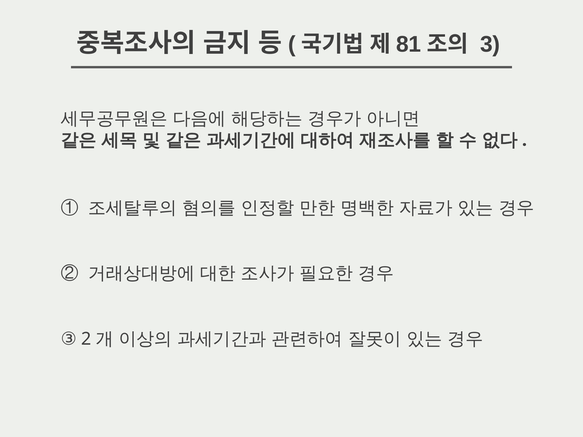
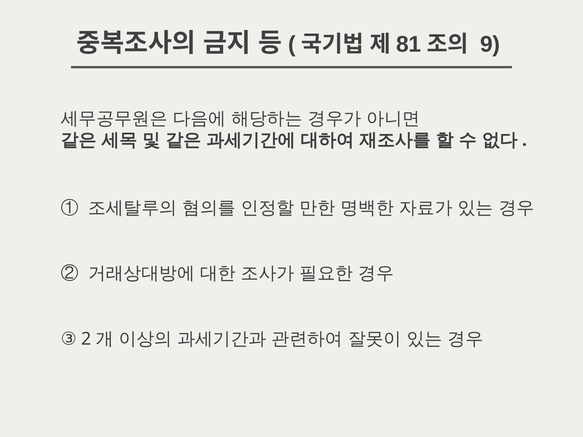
3: 3 -> 9
